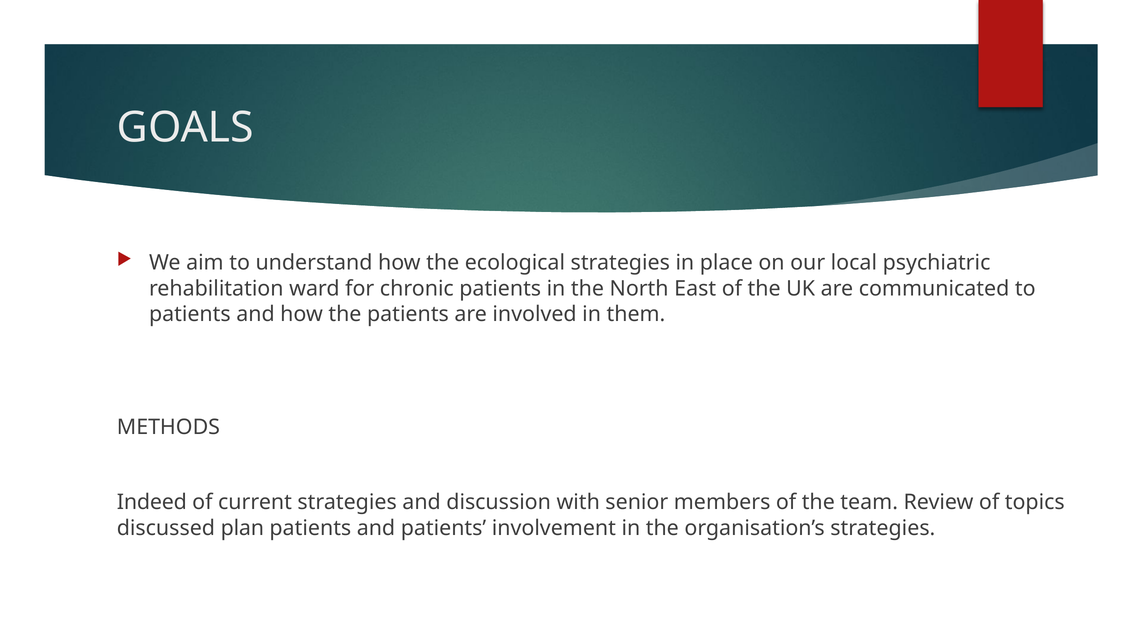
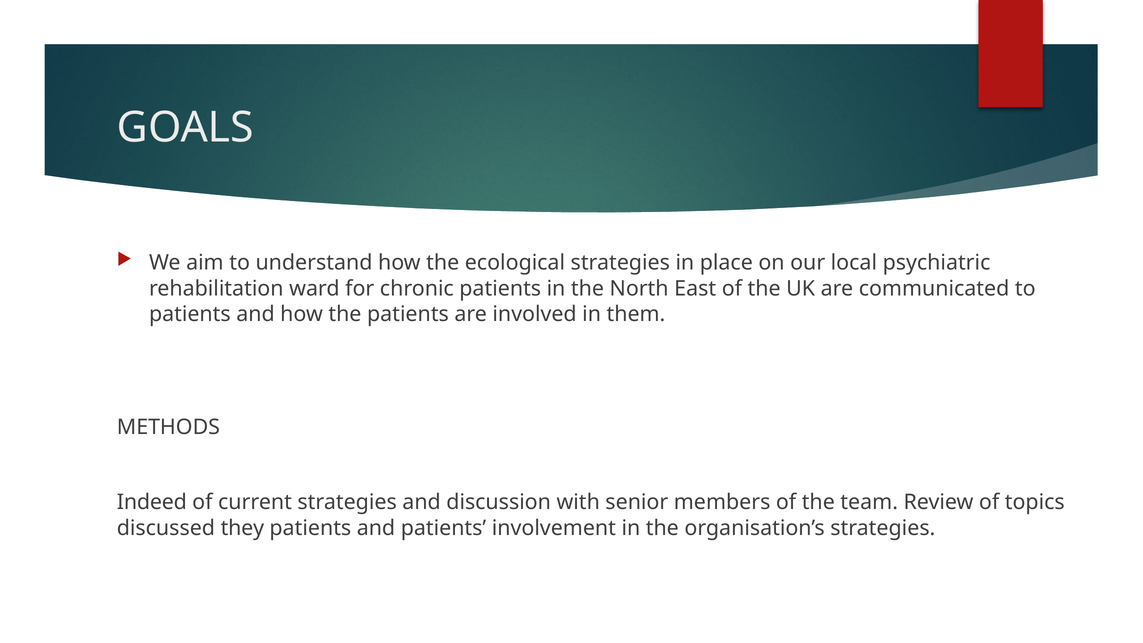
plan: plan -> they
